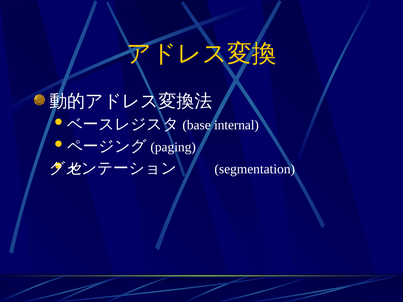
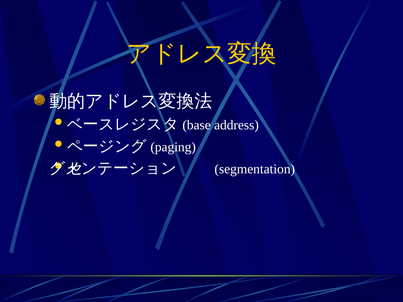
internal: internal -> address
